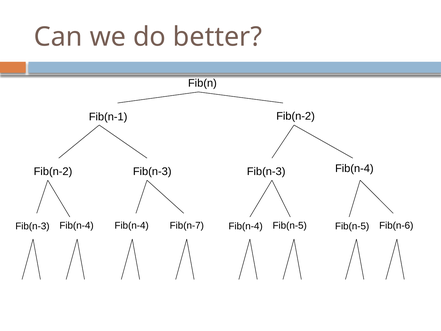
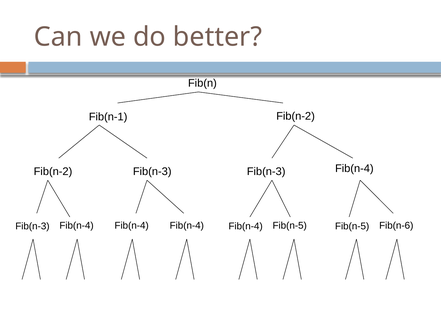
Fib(n-4 Fib(n-4 Fib(n-7: Fib(n-7 -> Fib(n-4
